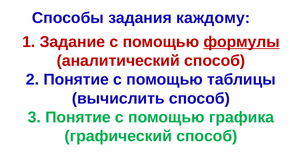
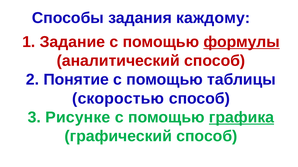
вычислить: вычислить -> скоростью
3 Понятие: Понятие -> Рисунке
графика underline: none -> present
